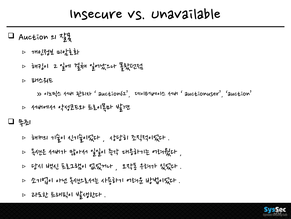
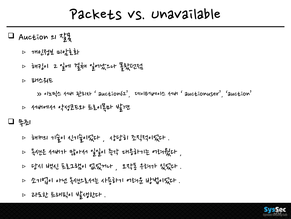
Insecure: Insecure -> Packets
